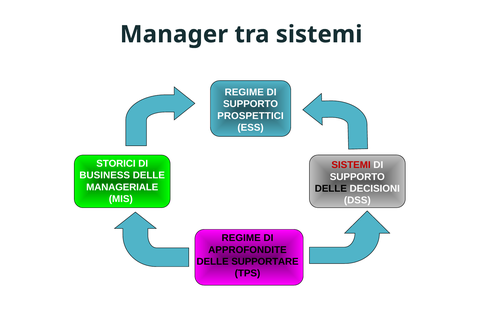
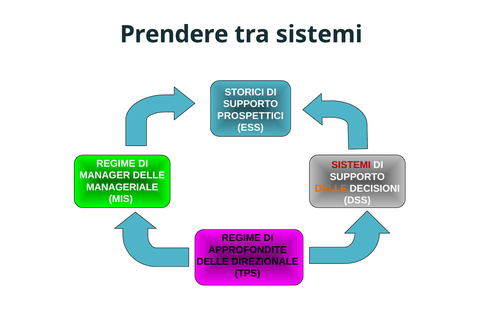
Manager: Manager -> Prendere
REGIME at (244, 92): REGIME -> STORICI
STORICI at (116, 163): STORICI -> REGIME
BUSINESS: BUSINESS -> MANAGER
DELLE at (331, 188) colour: black -> orange
SUPPORTARE: SUPPORTARE -> DIREZIONALE
